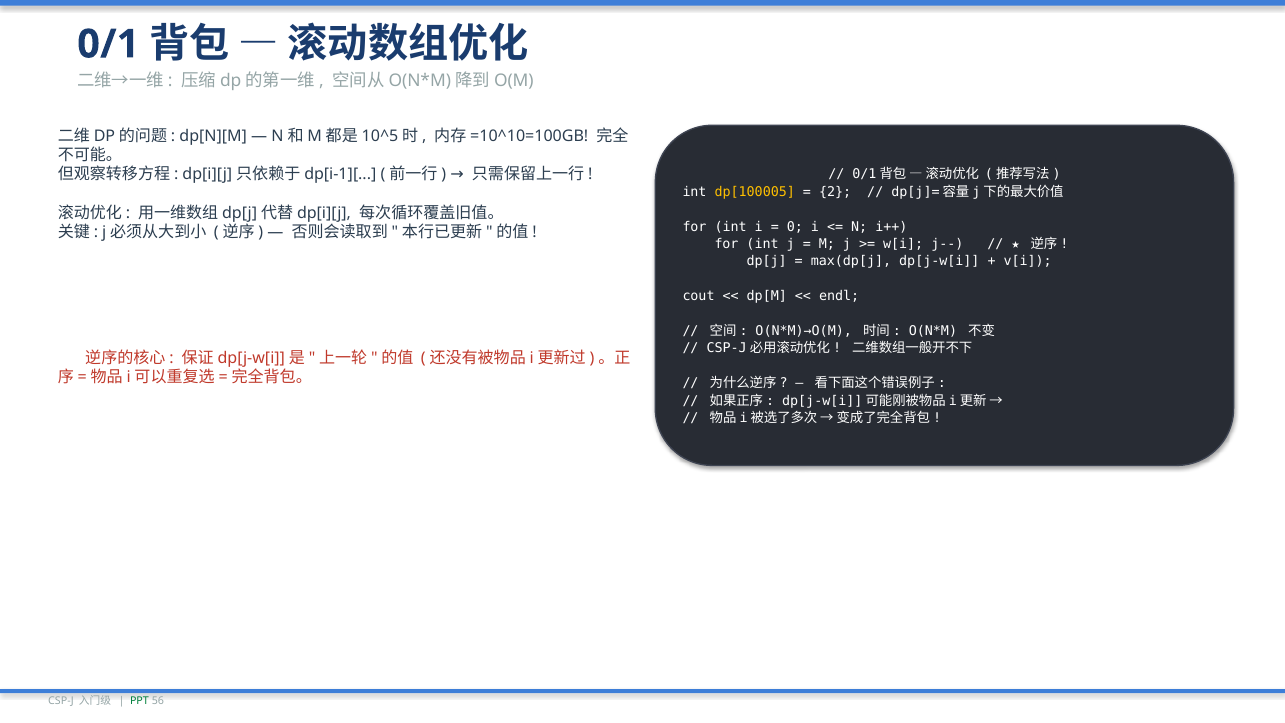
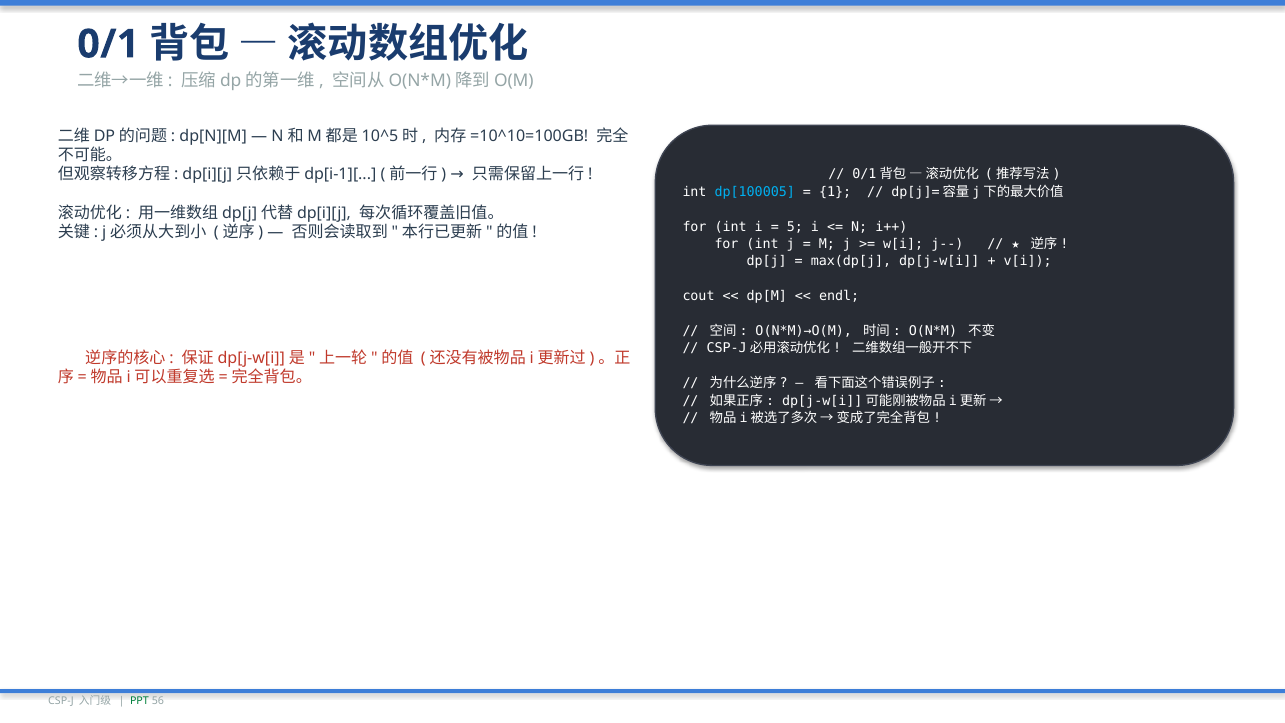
dp[100005 colour: yellow -> light blue
2: 2 -> 1
0: 0 -> 5
